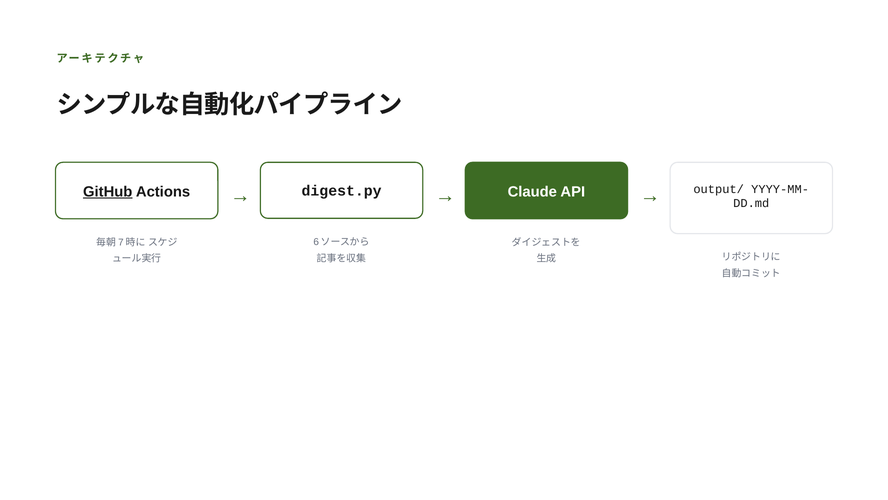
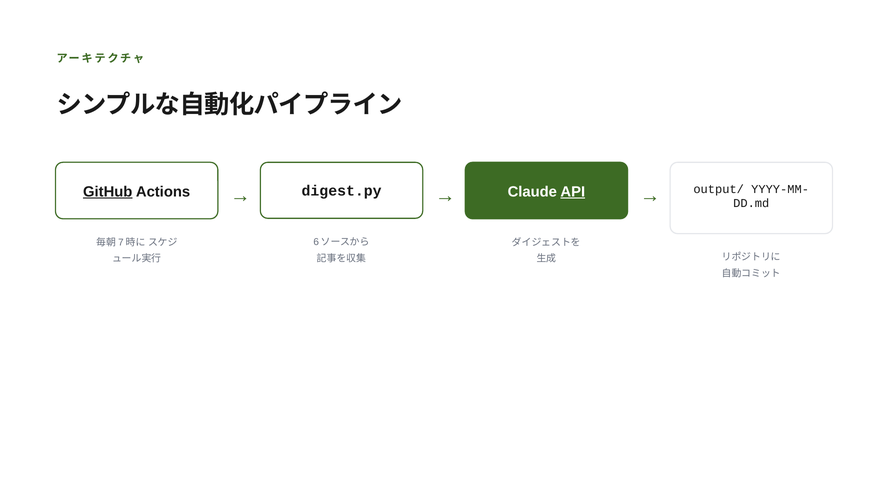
API underline: none -> present
